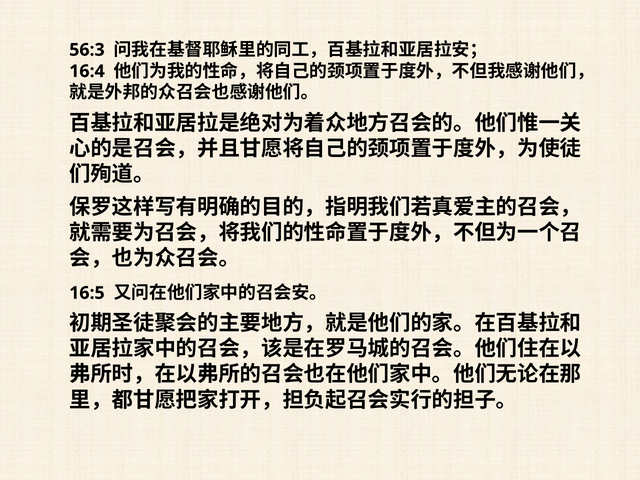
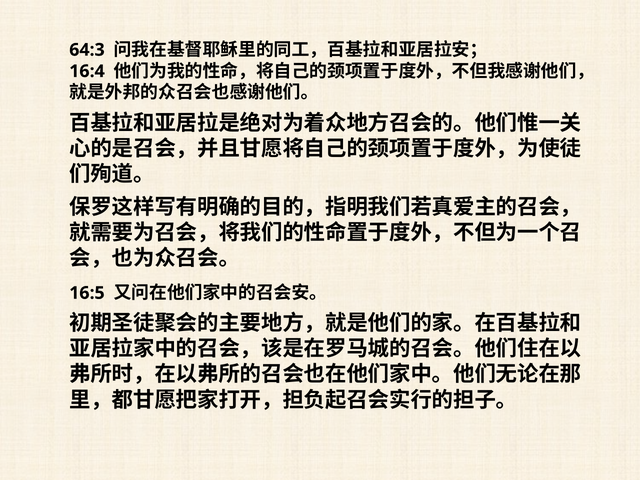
56:3: 56:3 -> 64:3
